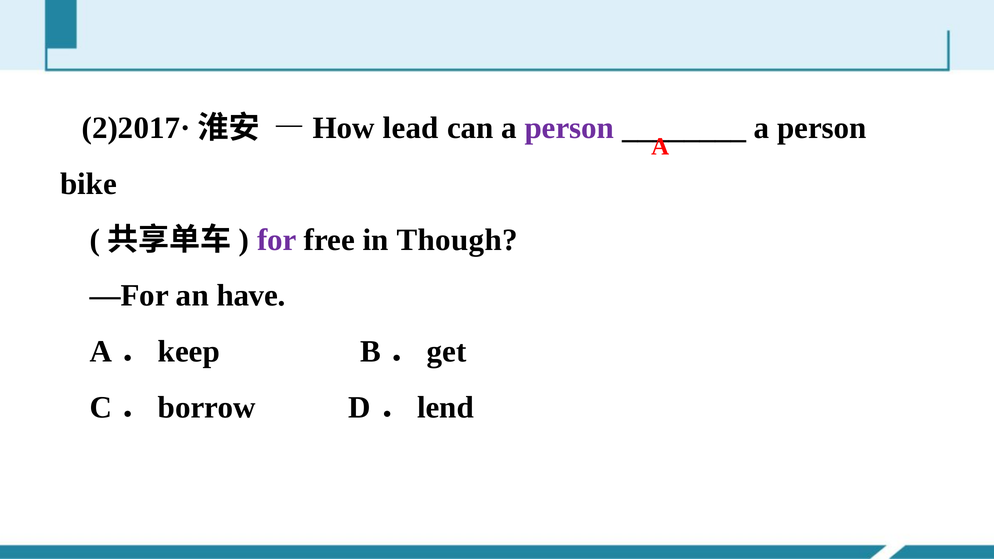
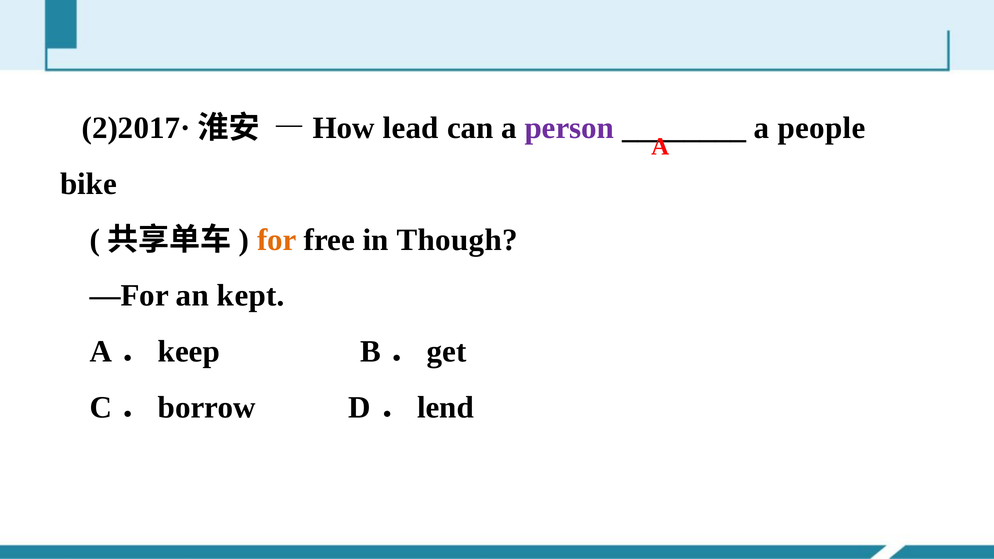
person at (822, 128): person -> people
for colour: purple -> orange
have: have -> kept
